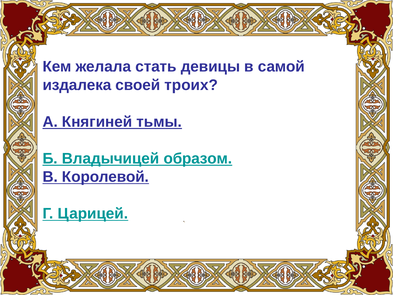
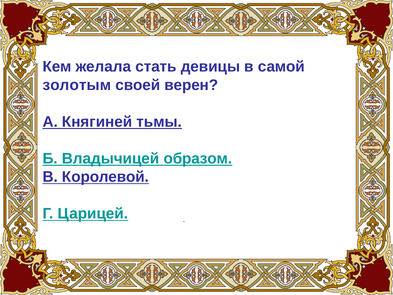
издалека: издалека -> золотым
троих: троих -> верен
